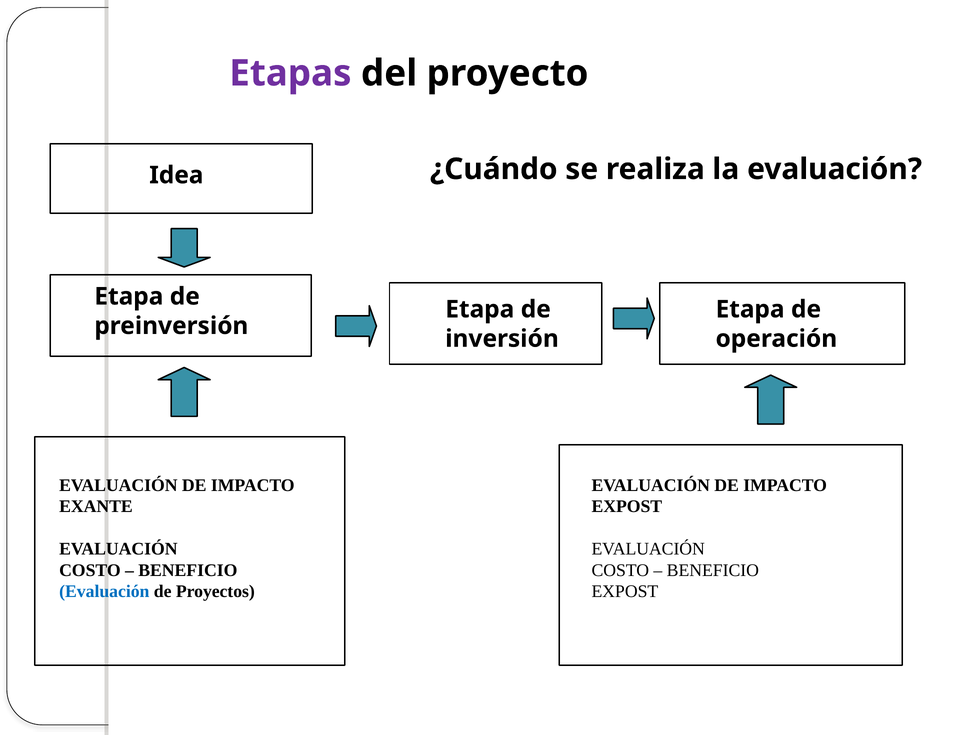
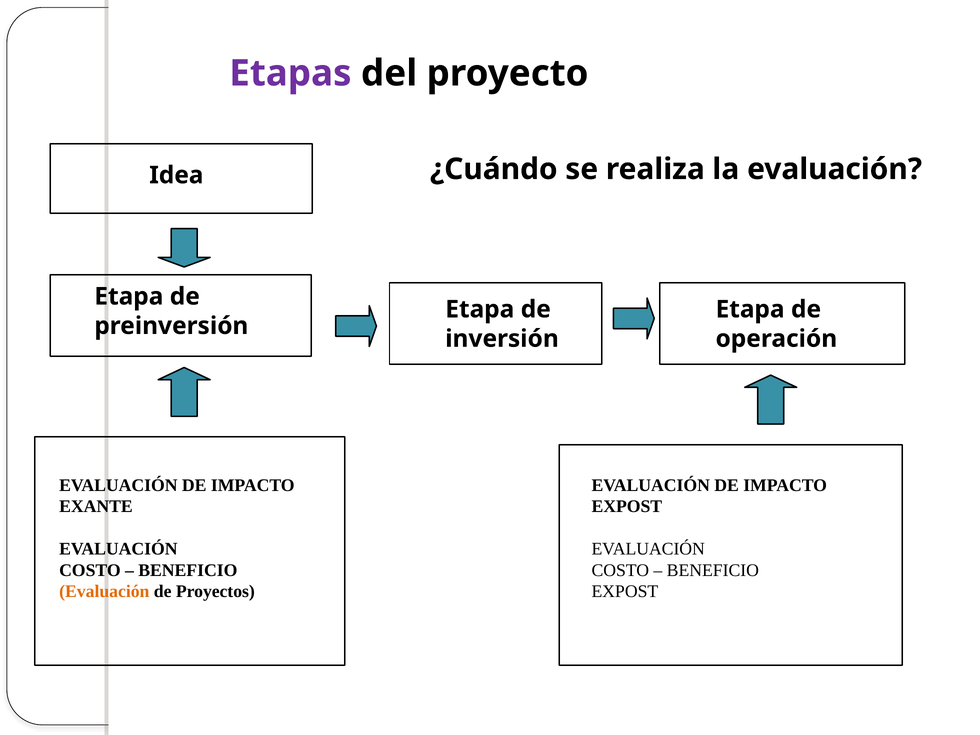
Evaluación at (104, 591) colour: blue -> orange
